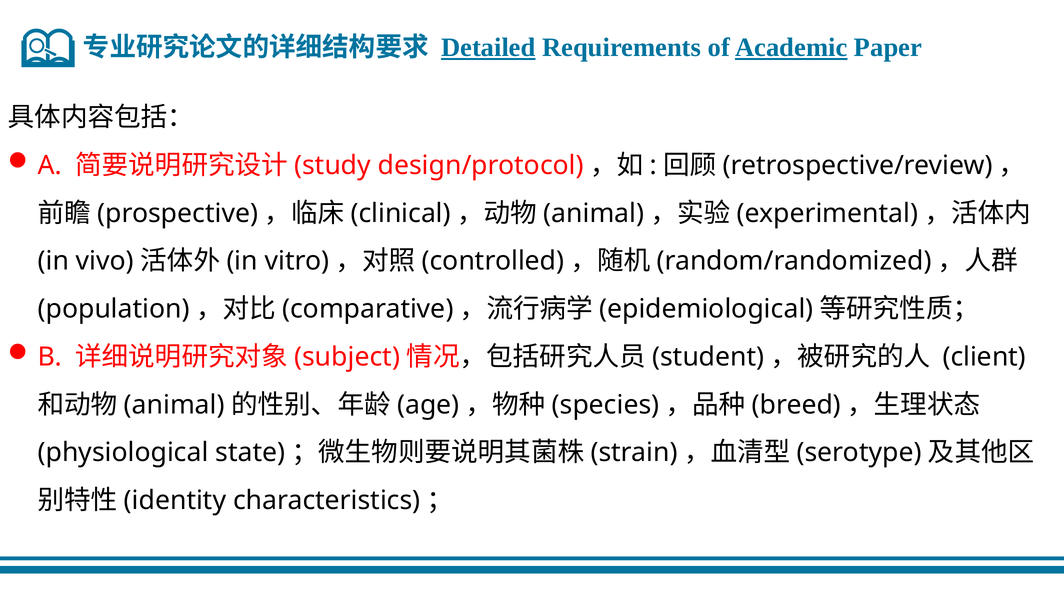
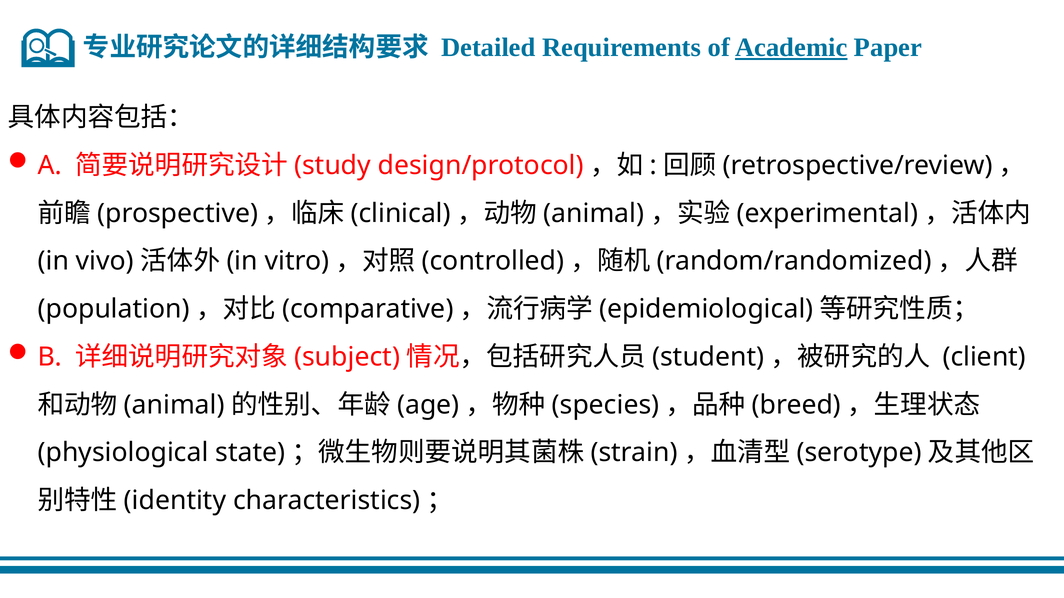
Detailed underline: present -> none
